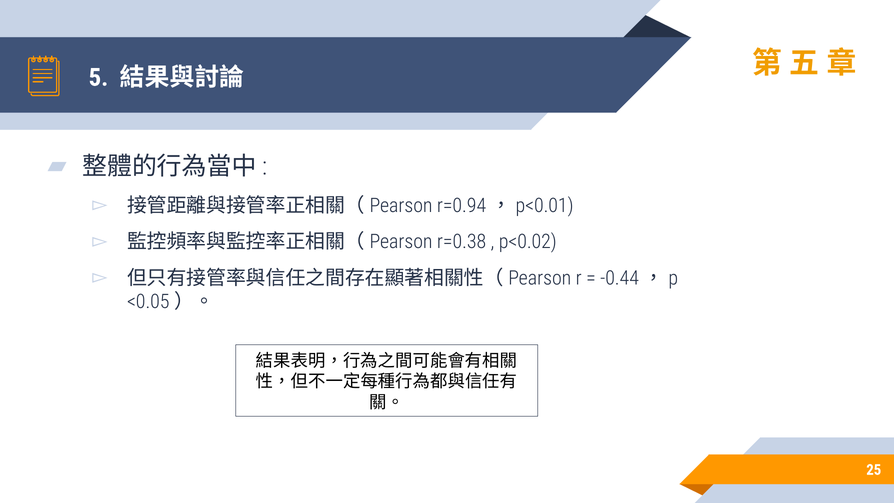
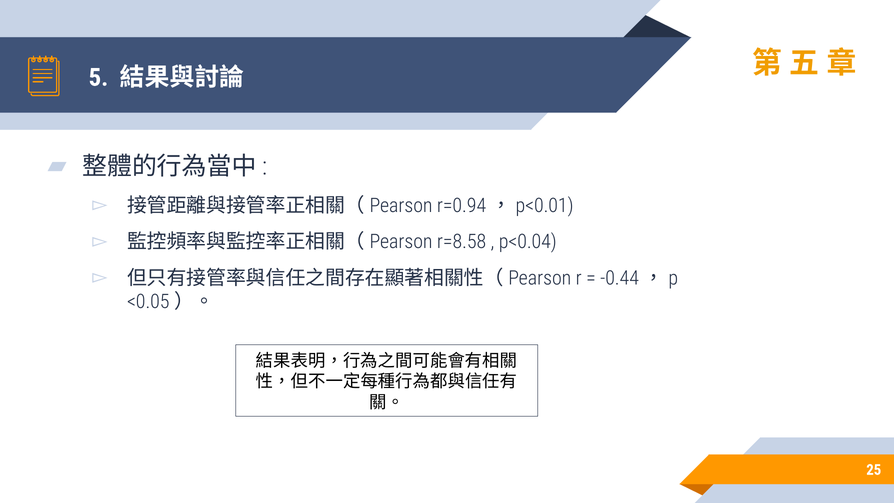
r=0.38: r=0.38 -> r=8.58
p<0.02: p<0.02 -> p<0.04
